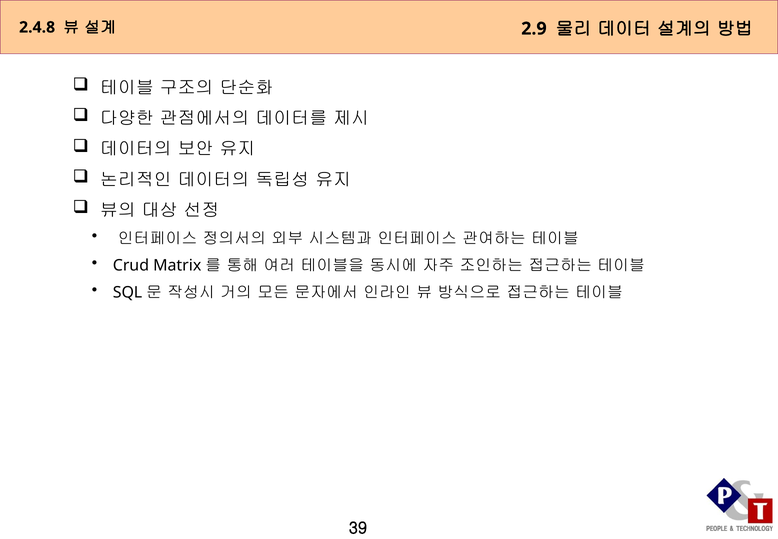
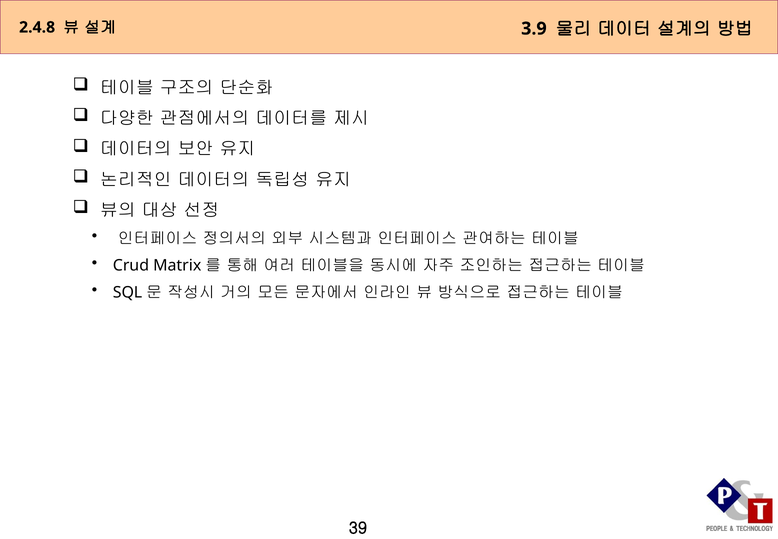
2.9: 2.9 -> 3.9
